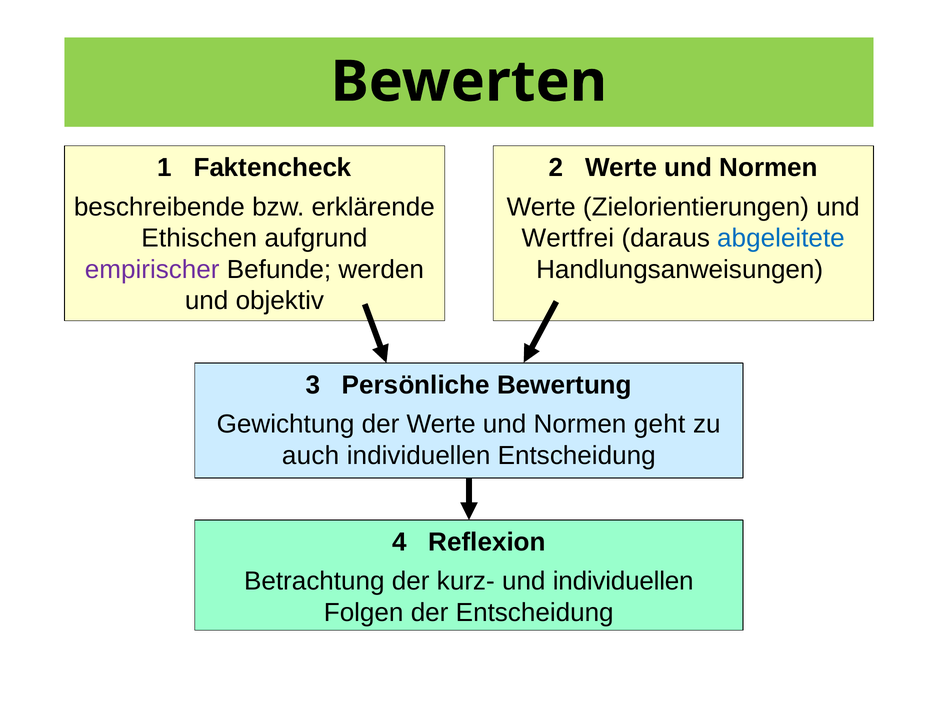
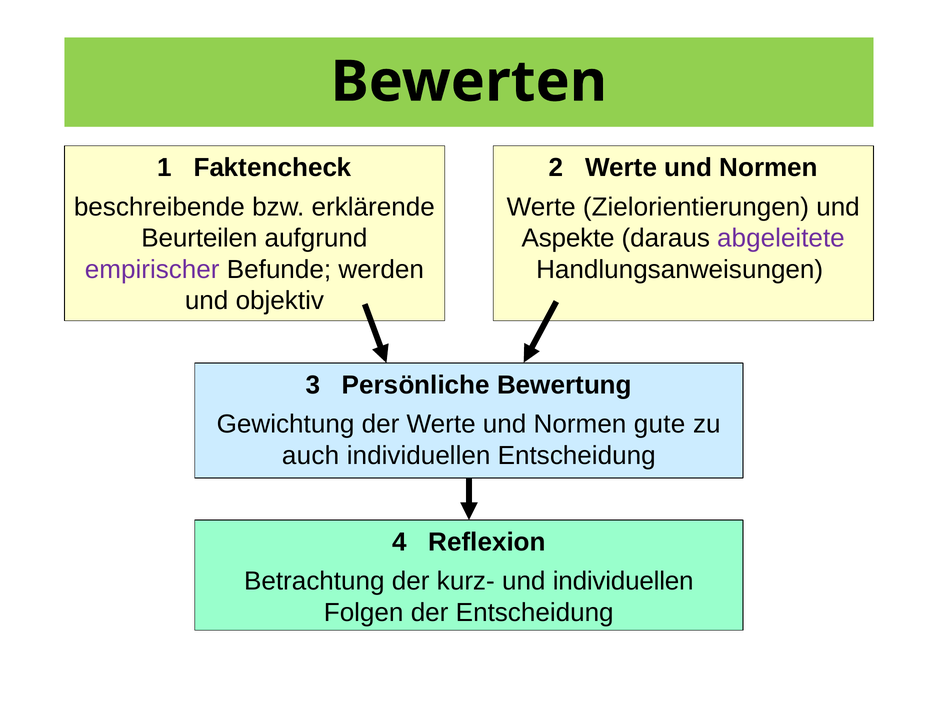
Ethischen: Ethischen -> Beurteilen
Wertfrei: Wertfrei -> Aspekte
abgeleitete colour: blue -> purple
geht: geht -> gute
